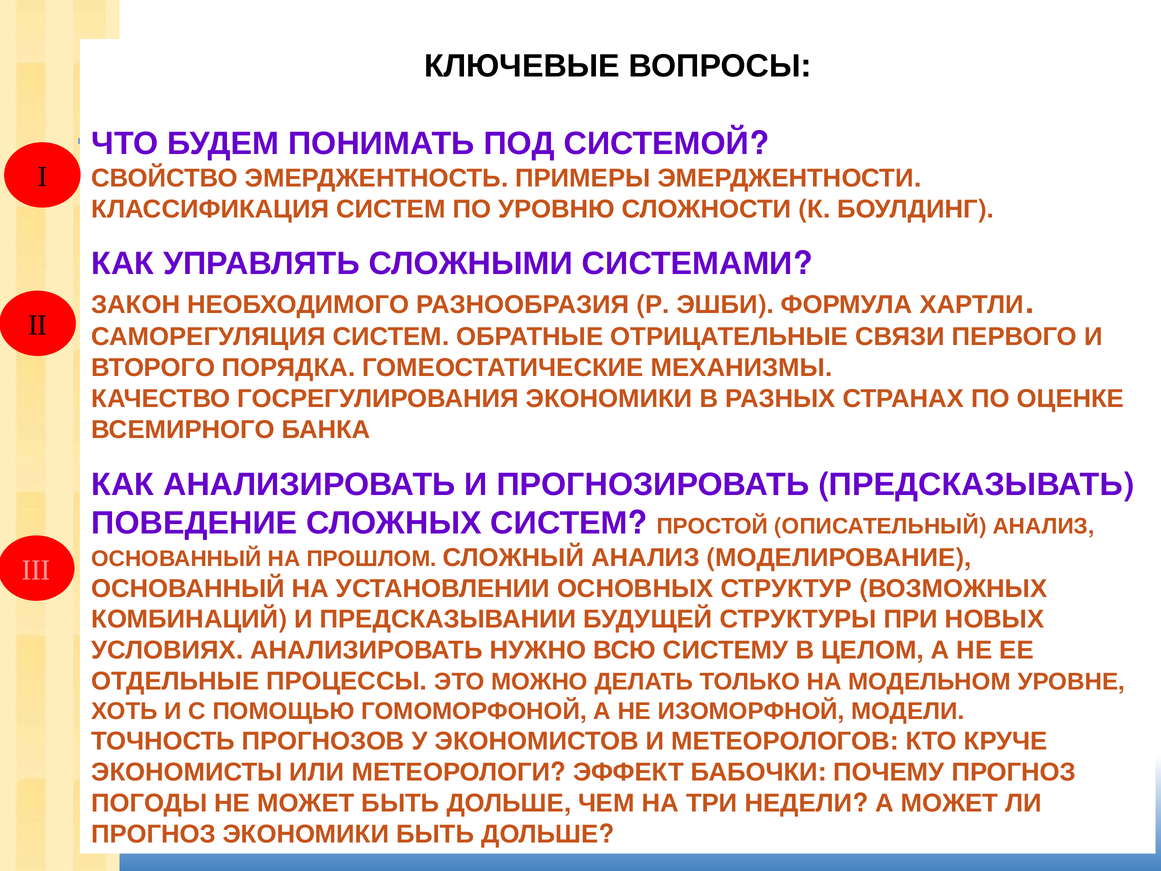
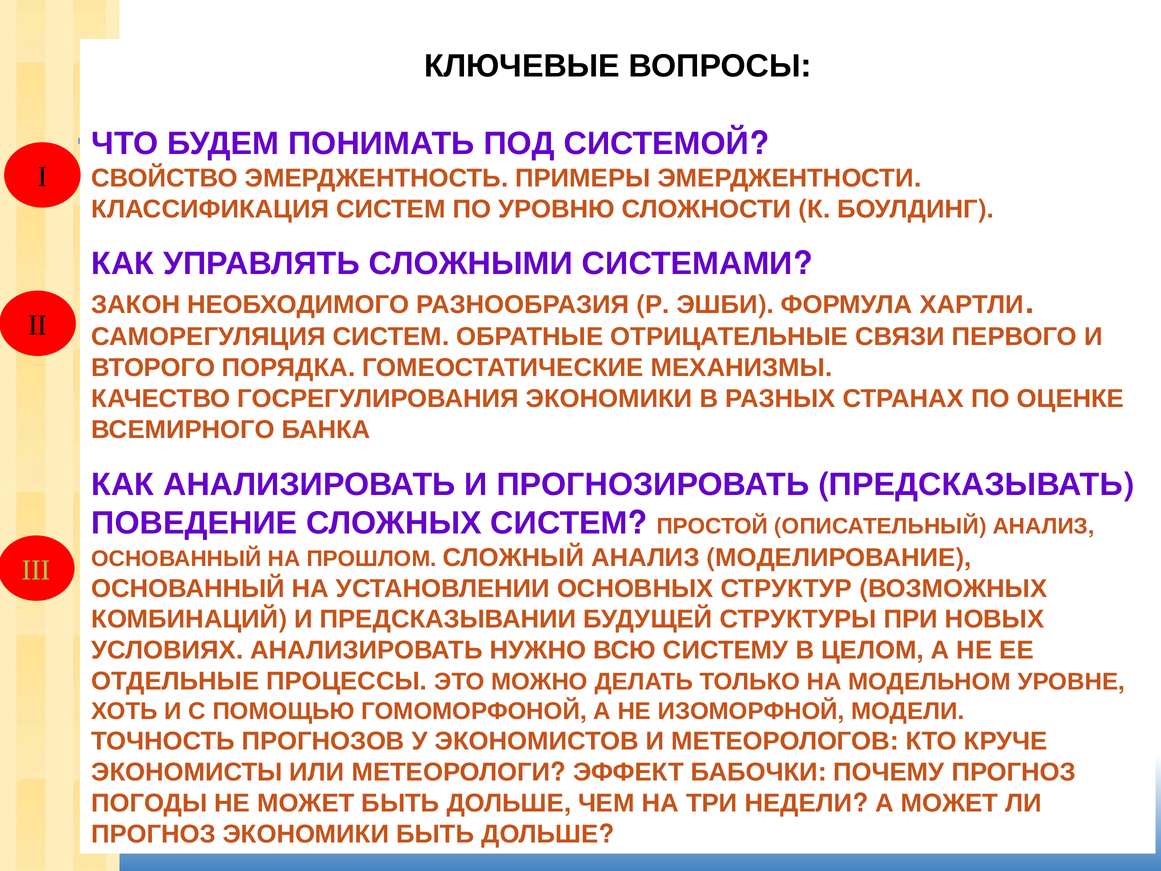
III colour: pink -> light green
